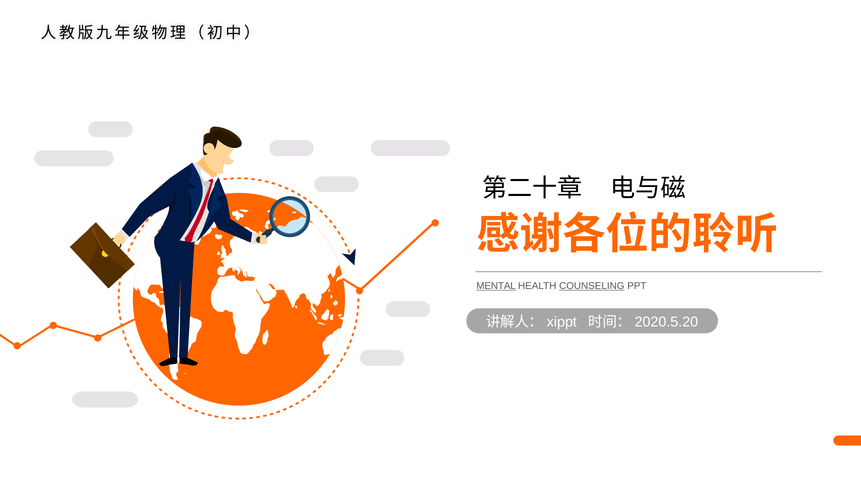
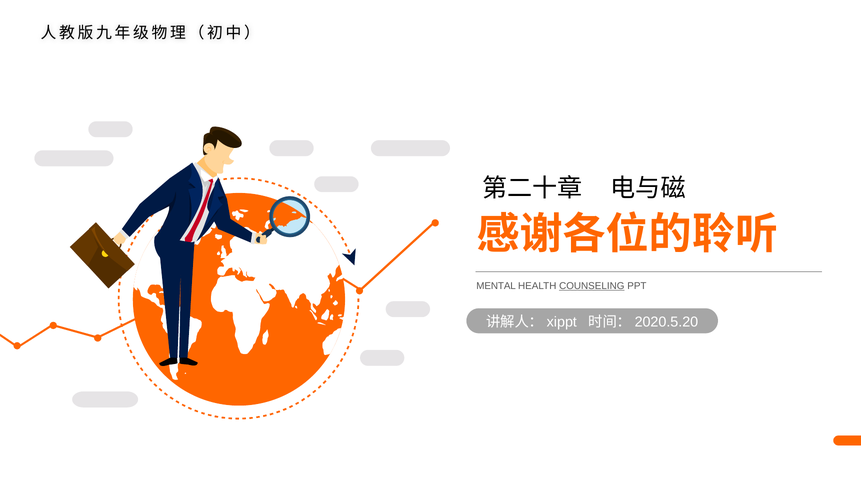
MENTAL underline: present -> none
